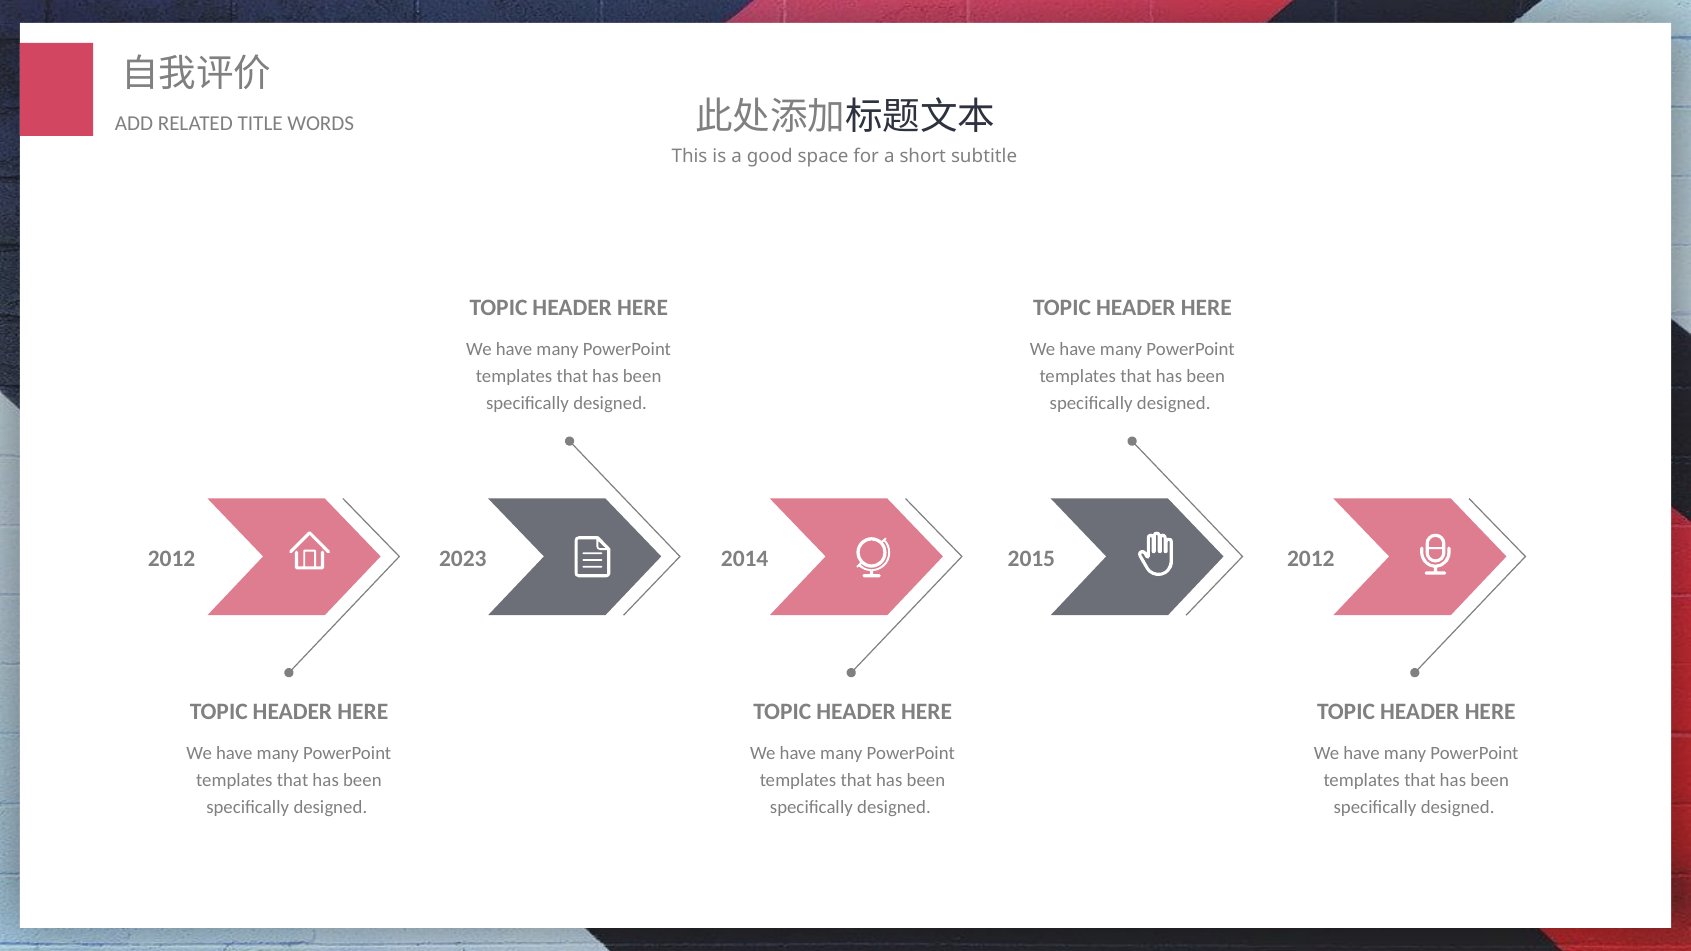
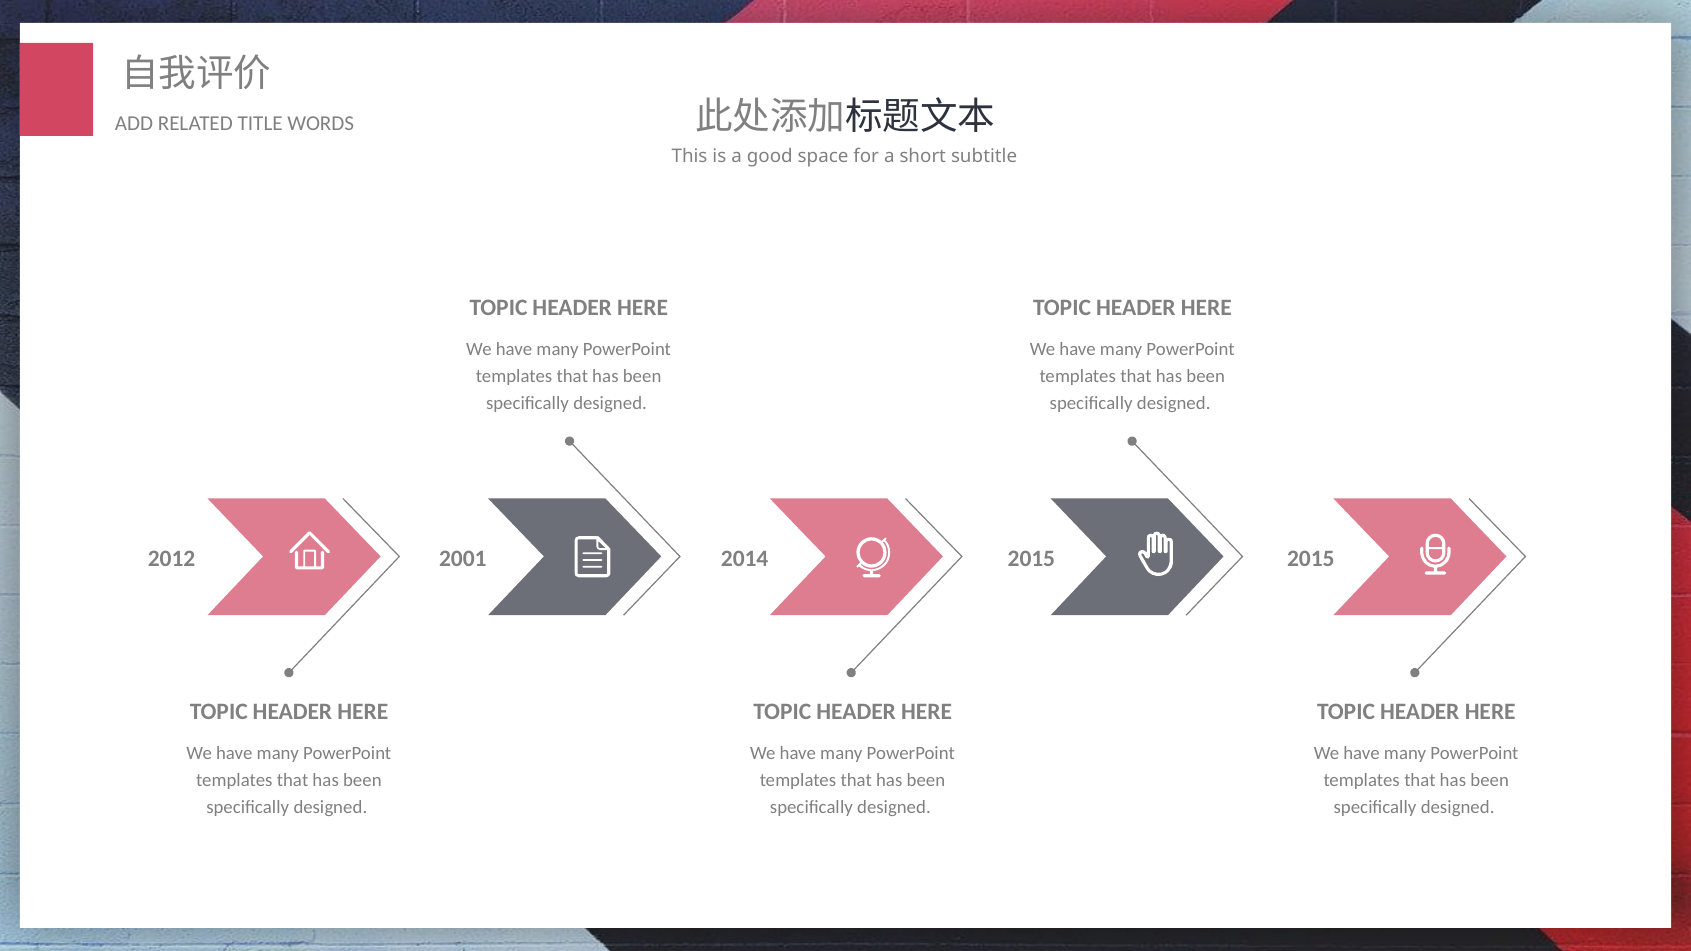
2023: 2023 -> 2001
2015 2012: 2012 -> 2015
